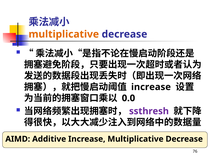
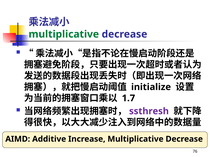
multiplicative at (64, 34) colour: orange -> green
increase at (151, 87): increase -> initialize
0.0: 0.0 -> 1.7
